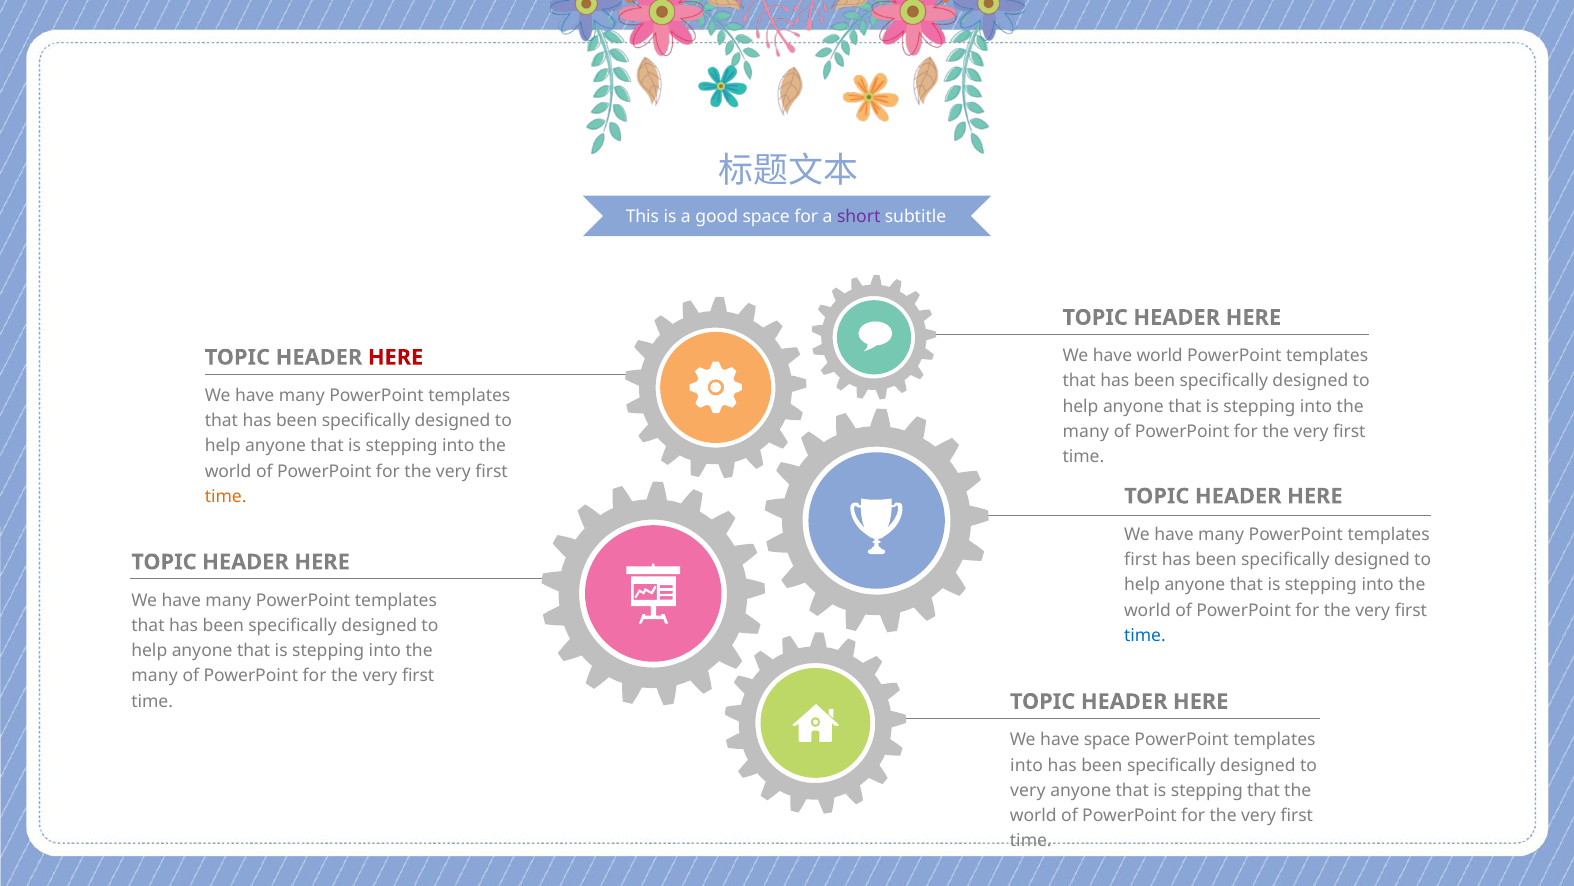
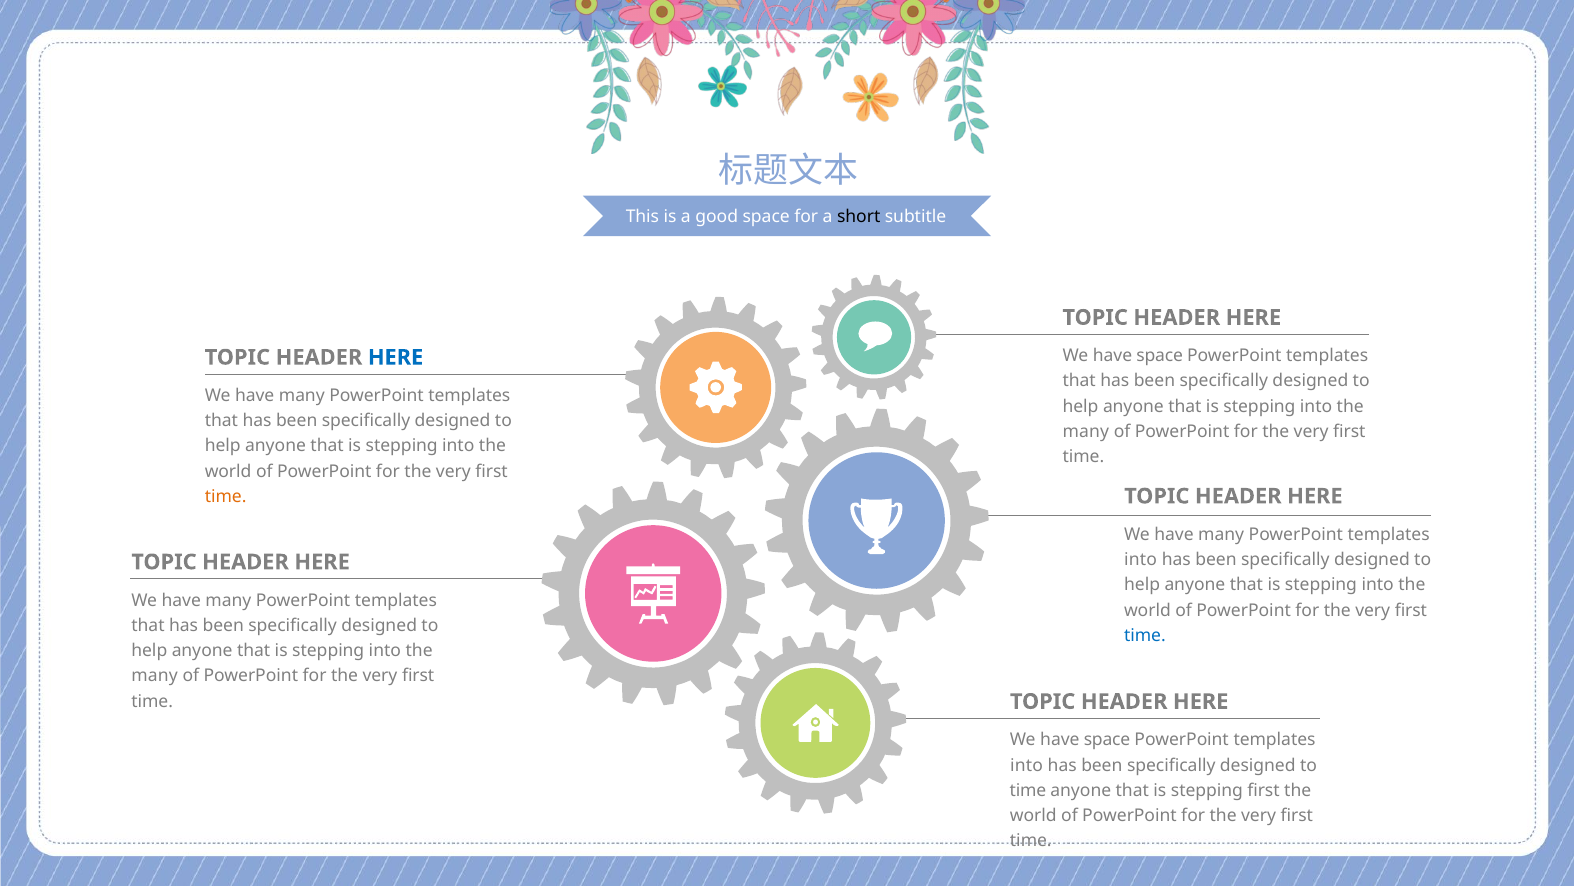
short colour: purple -> black
world at (1160, 356): world -> space
HERE at (396, 357) colour: red -> blue
first at (1141, 560): first -> into
very at (1028, 790): very -> time
stepping that: that -> first
